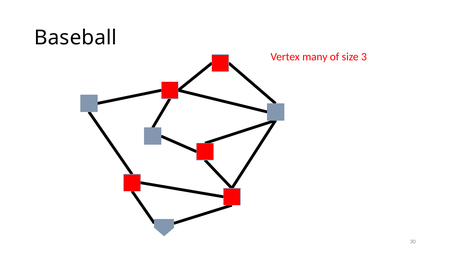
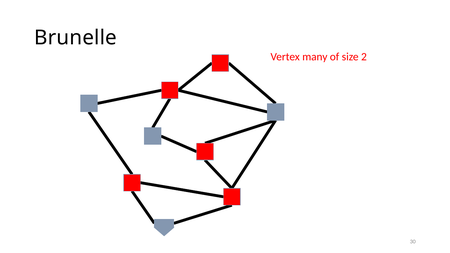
Baseball: Baseball -> Brunelle
3: 3 -> 2
